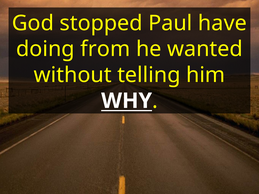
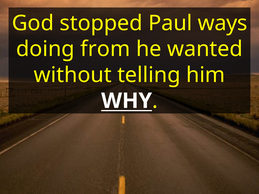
have: have -> ways
